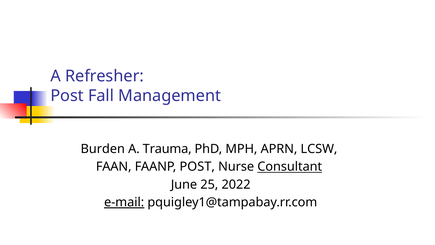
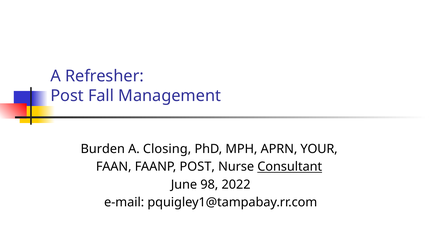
Trauma: Trauma -> Closing
LCSW: LCSW -> YOUR
25: 25 -> 98
e-mail underline: present -> none
